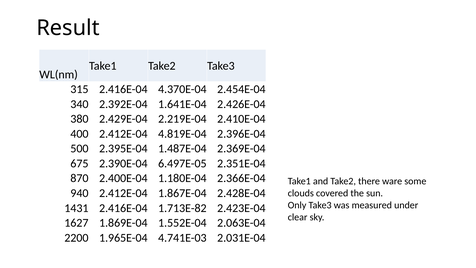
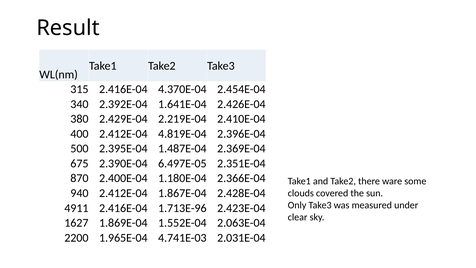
1431: 1431 -> 4911
1.713E-82: 1.713E-82 -> 1.713E-96
